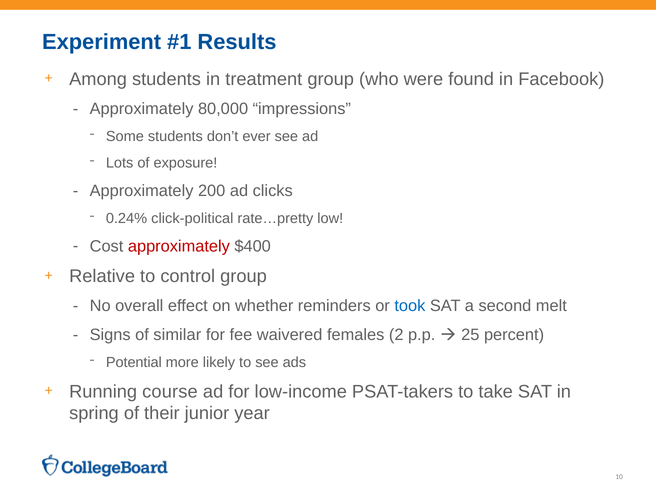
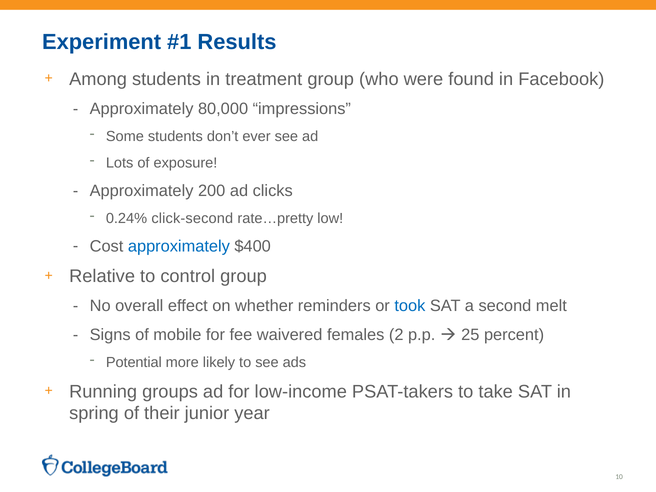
click-political: click-political -> click-second
approximately at (179, 246) colour: red -> blue
similar: similar -> mobile
course: course -> groups
